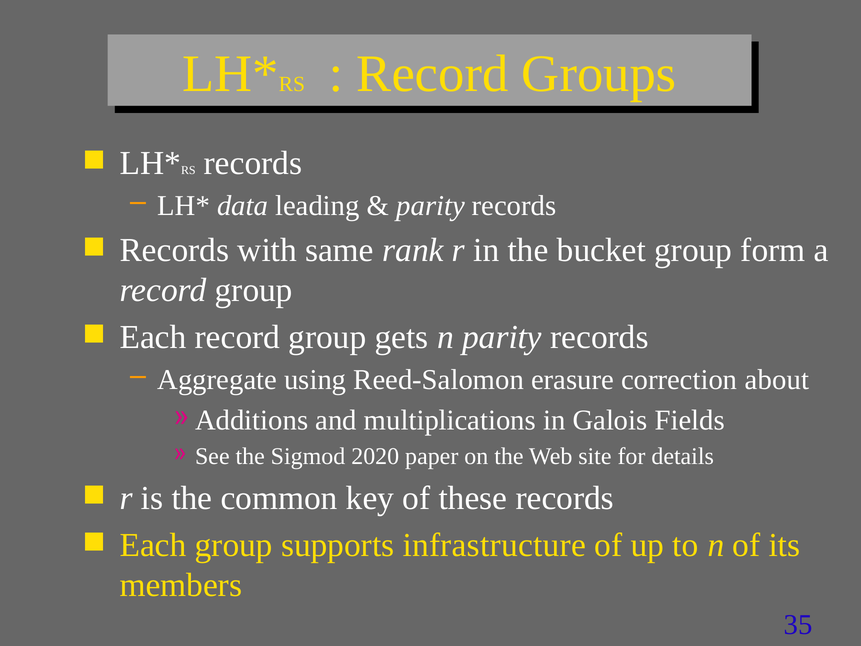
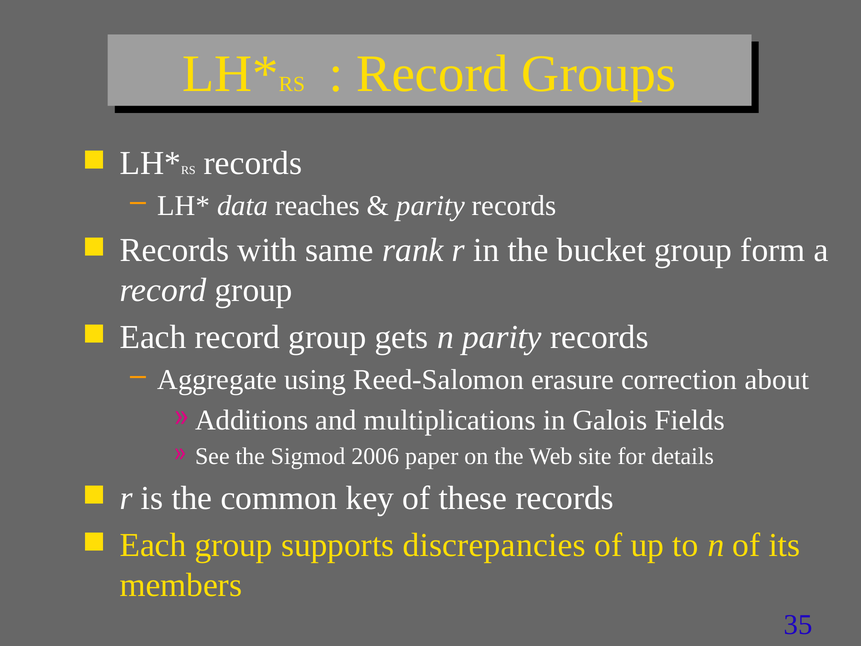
leading: leading -> reaches
2020: 2020 -> 2006
infrastructure: infrastructure -> discrepancies
